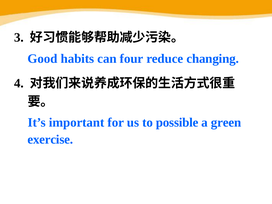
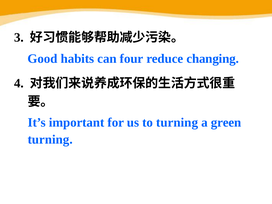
to possible: possible -> turning
exercise at (50, 139): exercise -> turning
